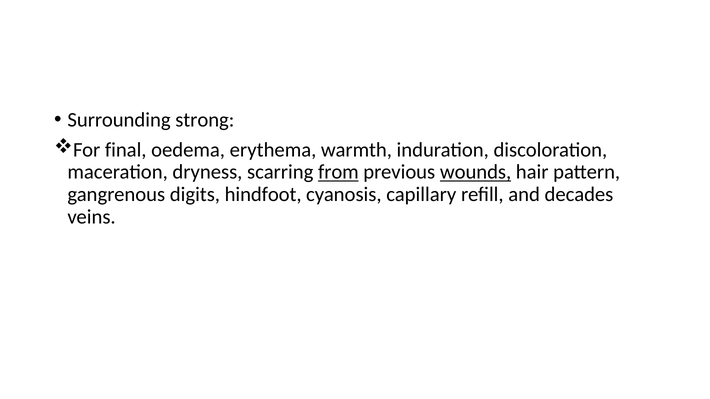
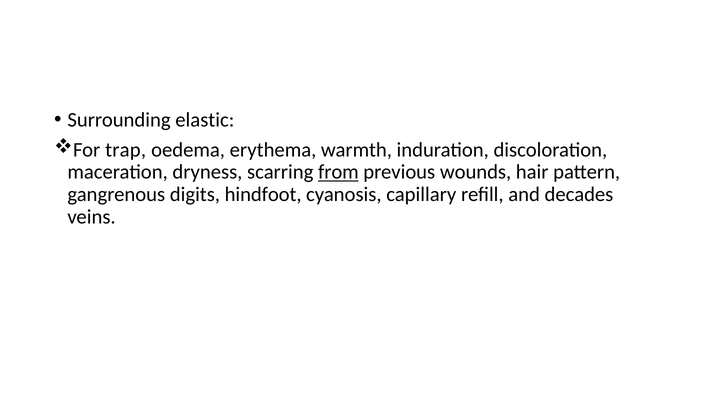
strong: strong -> elastic
final: final -> trap
wounds underline: present -> none
